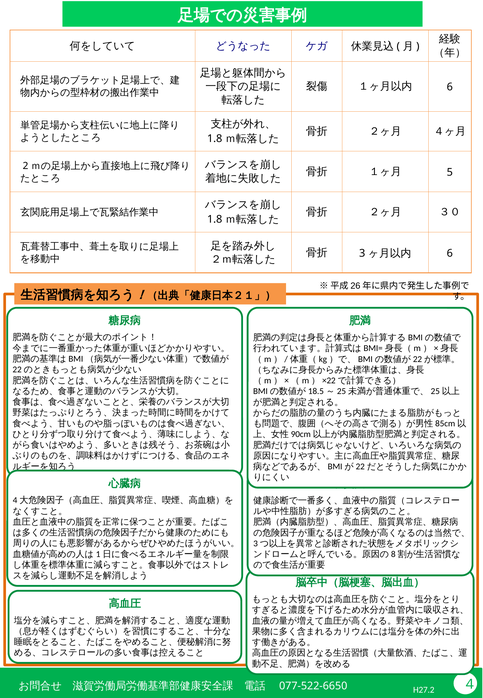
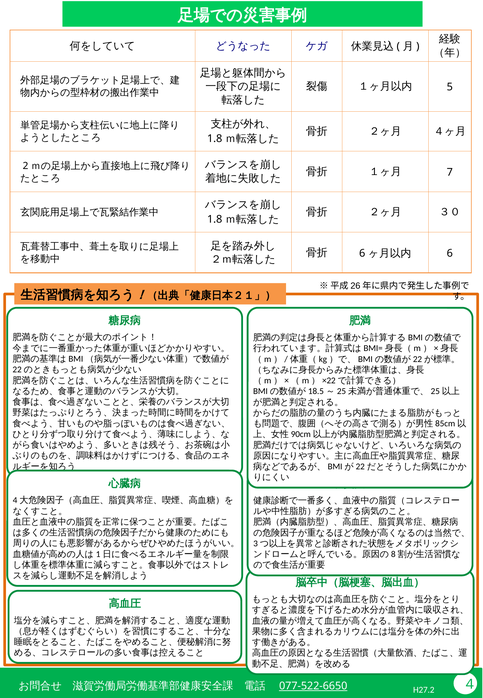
6 at (450, 87): 6 -> 5
5: 5 -> 7
3 at (362, 253): 3 -> 6
077-522-6650 underline: none -> present
